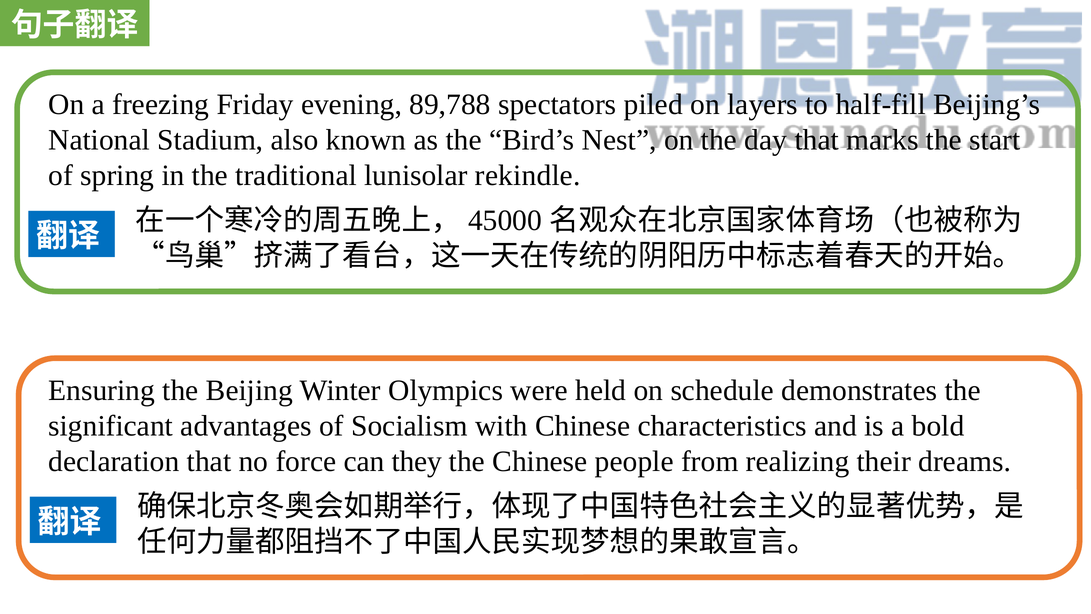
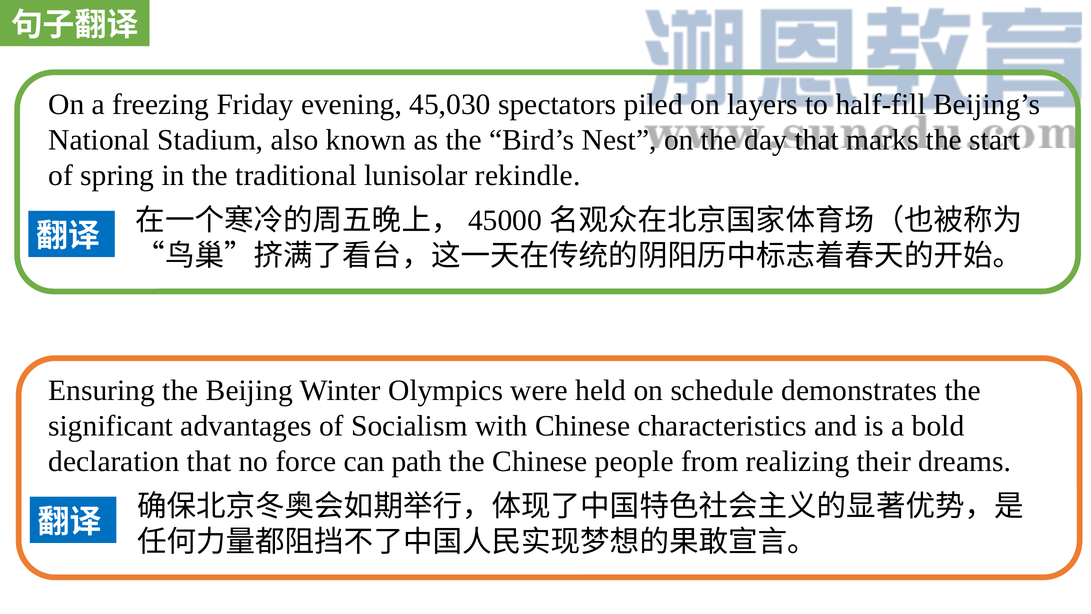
89,788: 89,788 -> 45,030
they: they -> path
